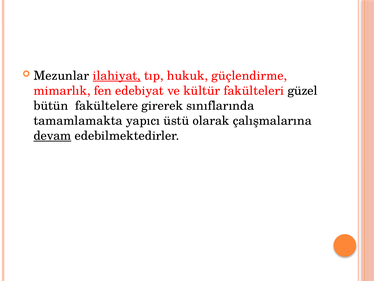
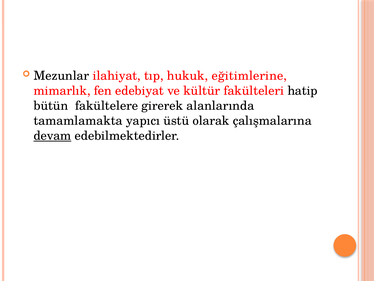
ilahiyat underline: present -> none
güçlendirme: güçlendirme -> eğitimlerine
güzel: güzel -> hatip
sınıflarında: sınıflarında -> alanlarında
